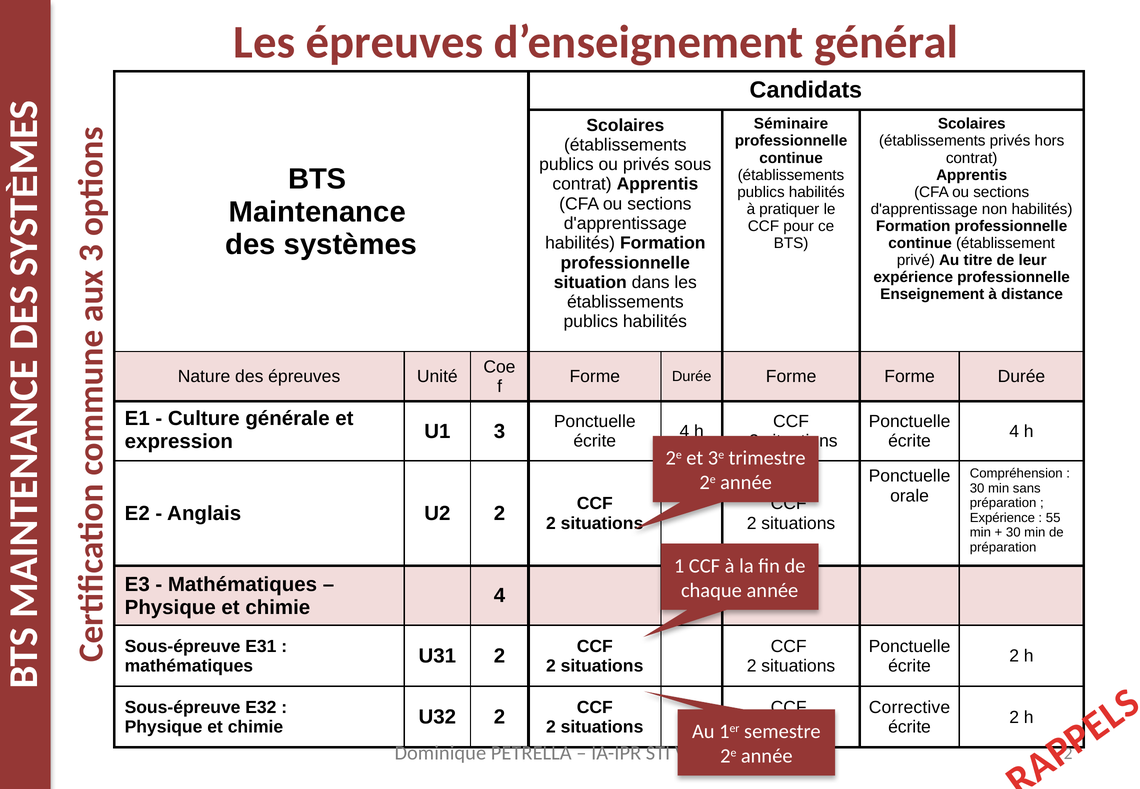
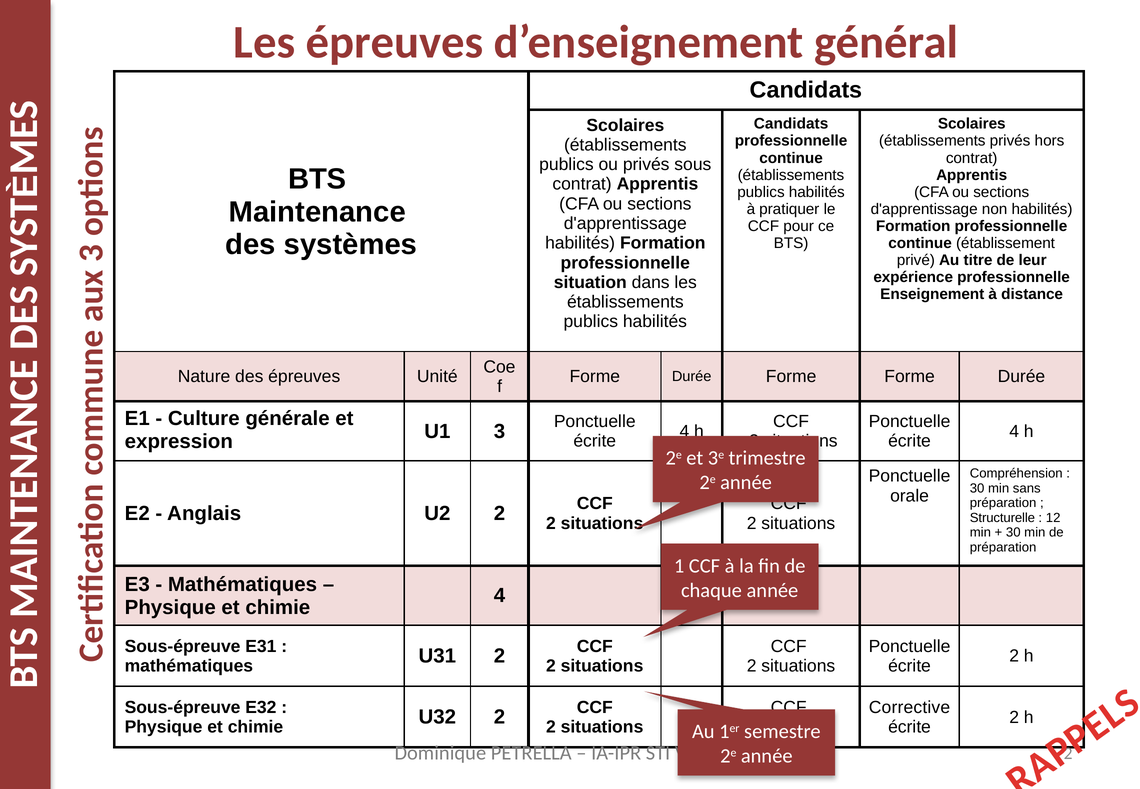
Séminaire at (791, 124): Séminaire -> Candidats
Expérience at (1002, 518): Expérience -> Structurelle
55: 55 -> 12
